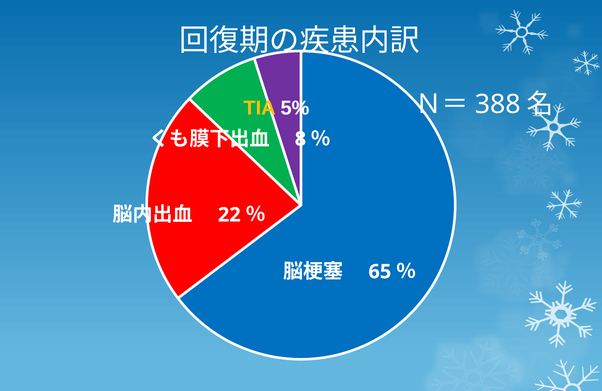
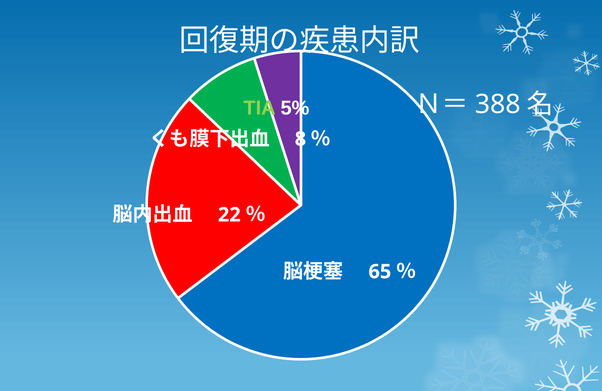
TIA colour: yellow -> light green
